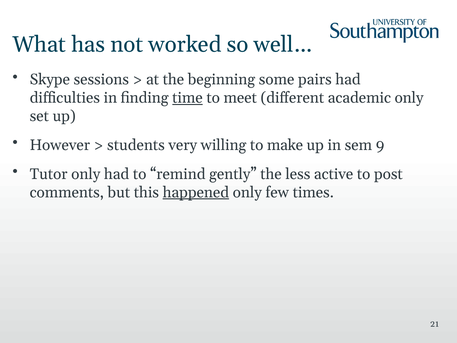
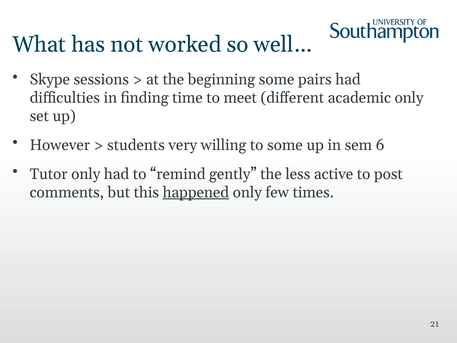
time underline: present -> none
to make: make -> some
9: 9 -> 6
